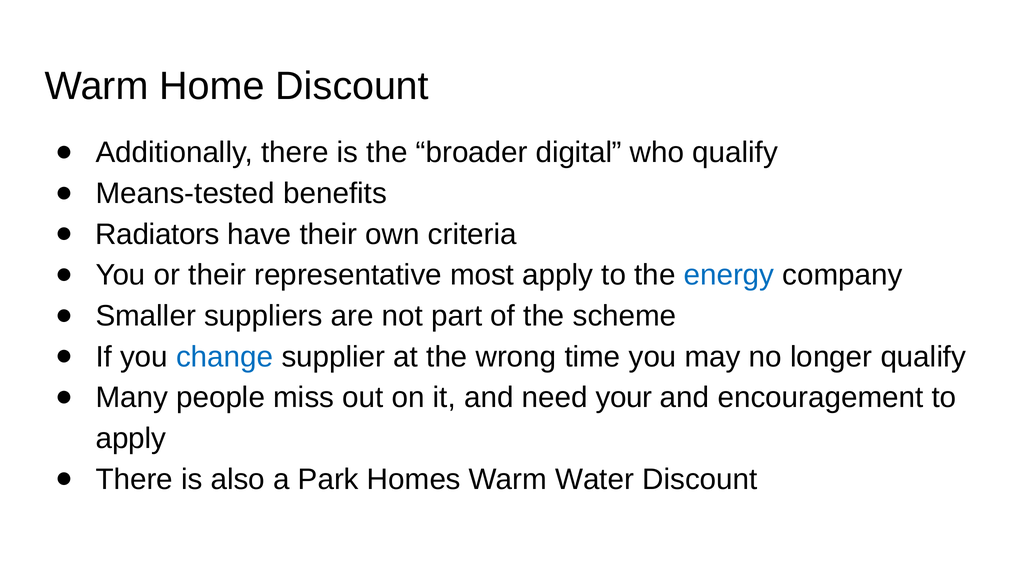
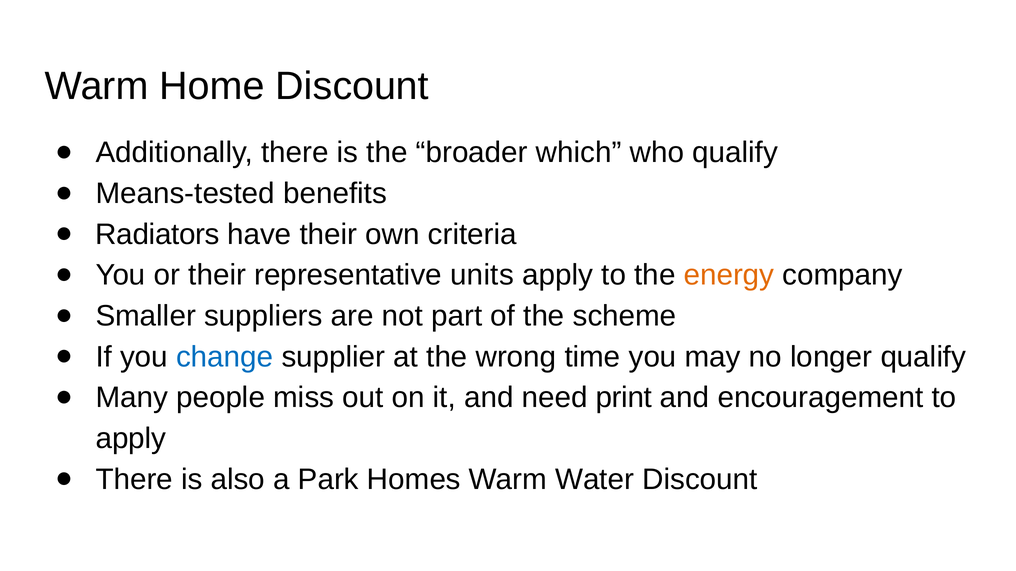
digital: digital -> which
most: most -> units
energy colour: blue -> orange
your: your -> print
